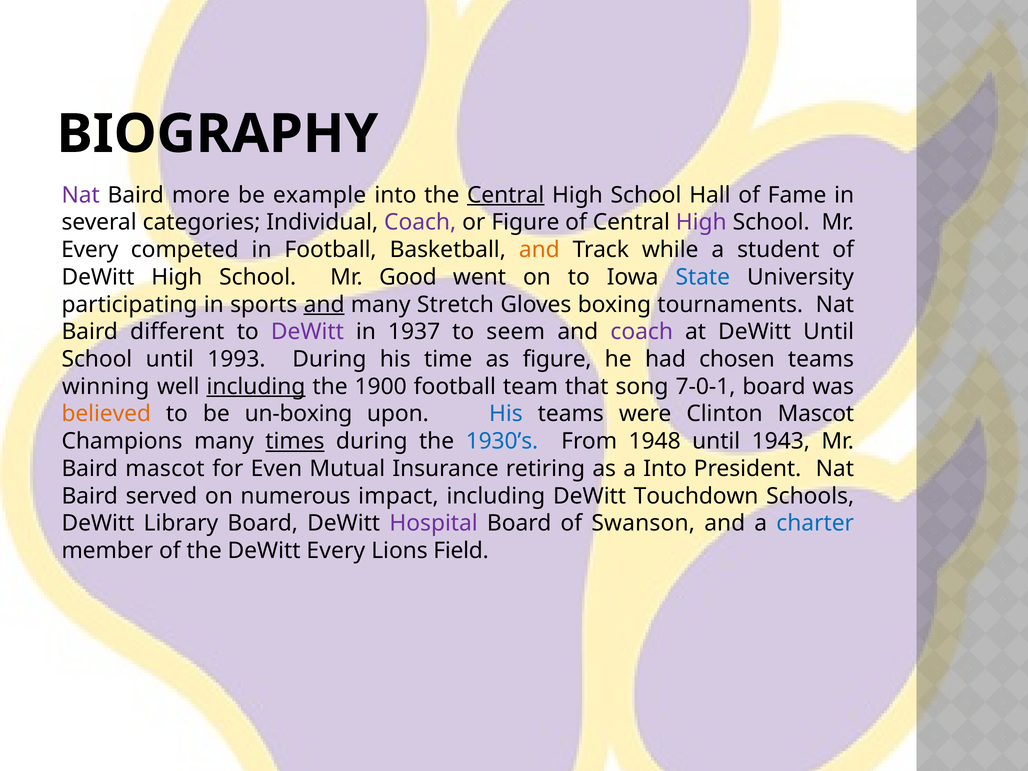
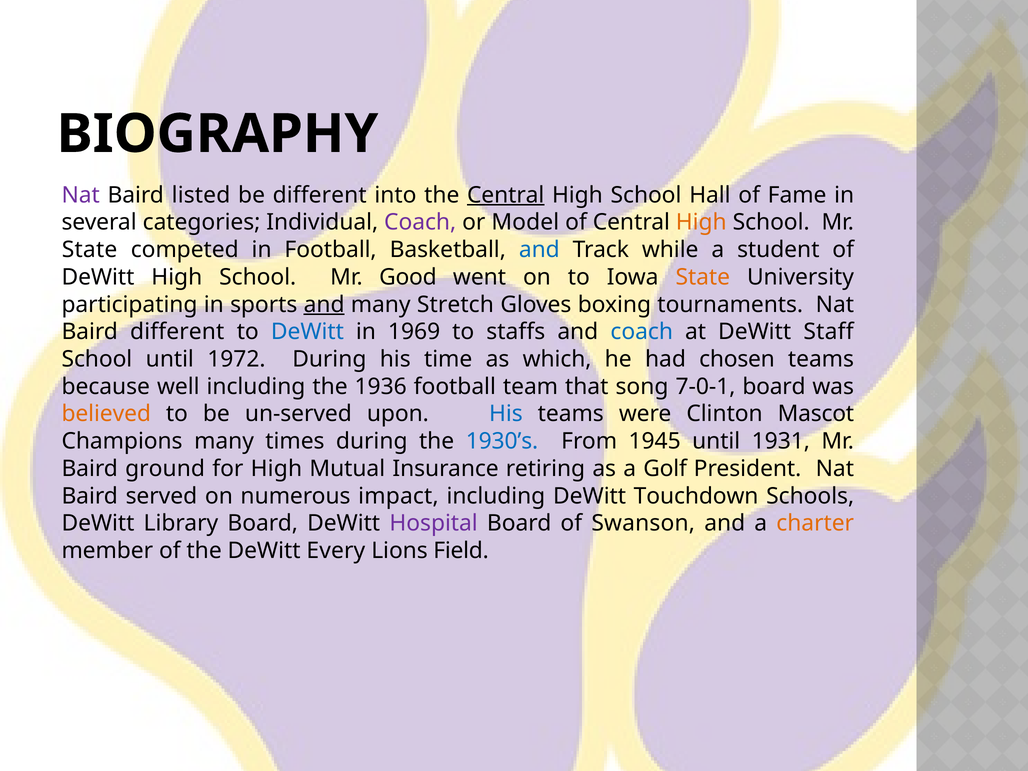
more: more -> listed
be example: example -> different
or Figure: Figure -> Model
High at (701, 222) colour: purple -> orange
Every at (90, 250): Every -> State
and at (539, 250) colour: orange -> blue
State at (703, 277) colour: blue -> orange
DeWitt at (307, 332) colour: purple -> blue
1937: 1937 -> 1969
seem: seem -> staffs
coach at (642, 332) colour: purple -> blue
DeWitt Until: Until -> Staff
1993: 1993 -> 1972
as figure: figure -> which
winning: winning -> because
including at (256, 387) underline: present -> none
1900: 1900 -> 1936
un-boxing: un-boxing -> un-served
times underline: present -> none
1948: 1948 -> 1945
1943: 1943 -> 1931
Baird mascot: mascot -> ground
for Even: Even -> High
a Into: Into -> Golf
charter colour: blue -> orange
